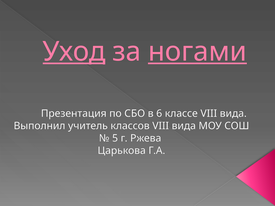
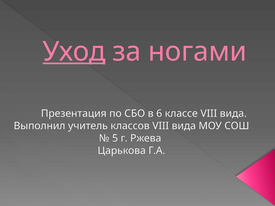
ногами underline: present -> none
